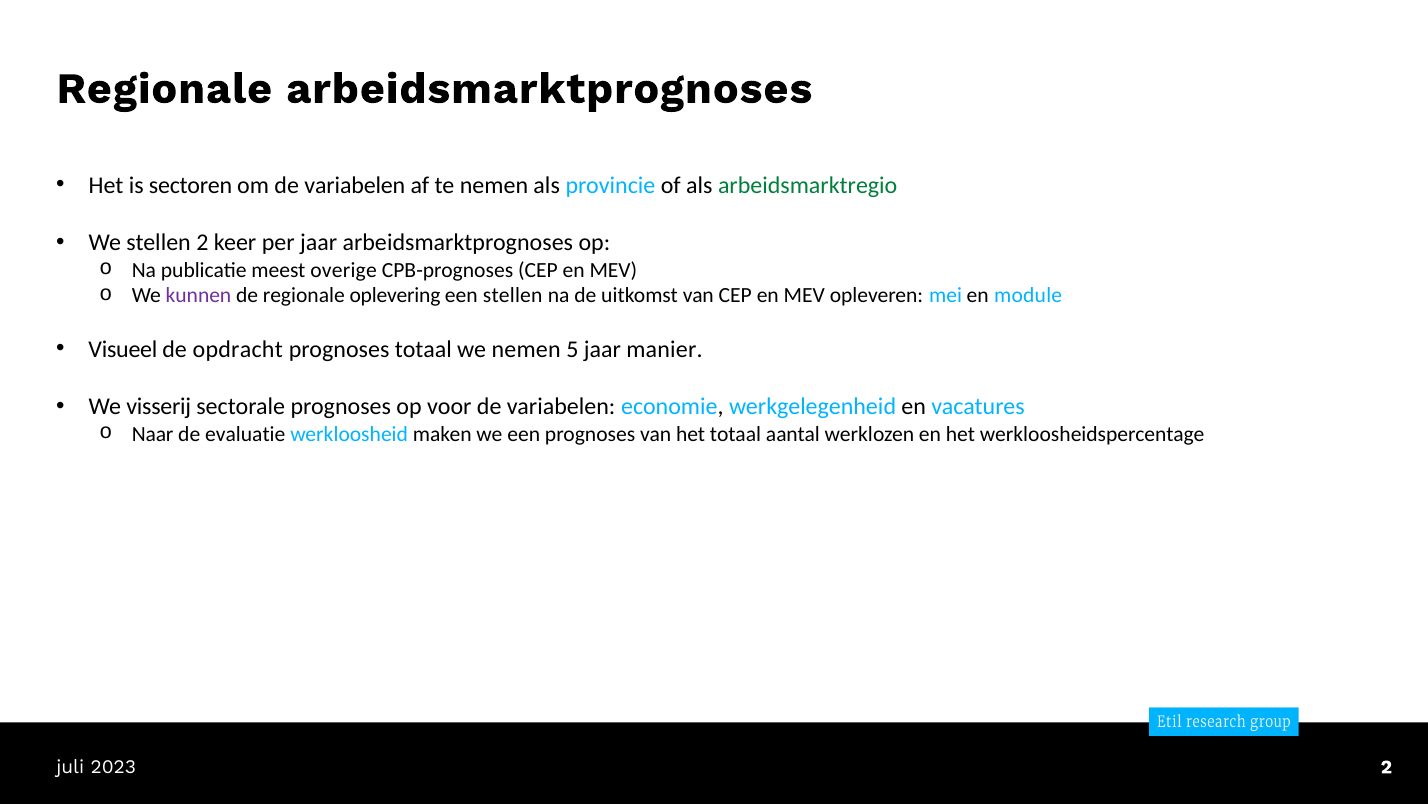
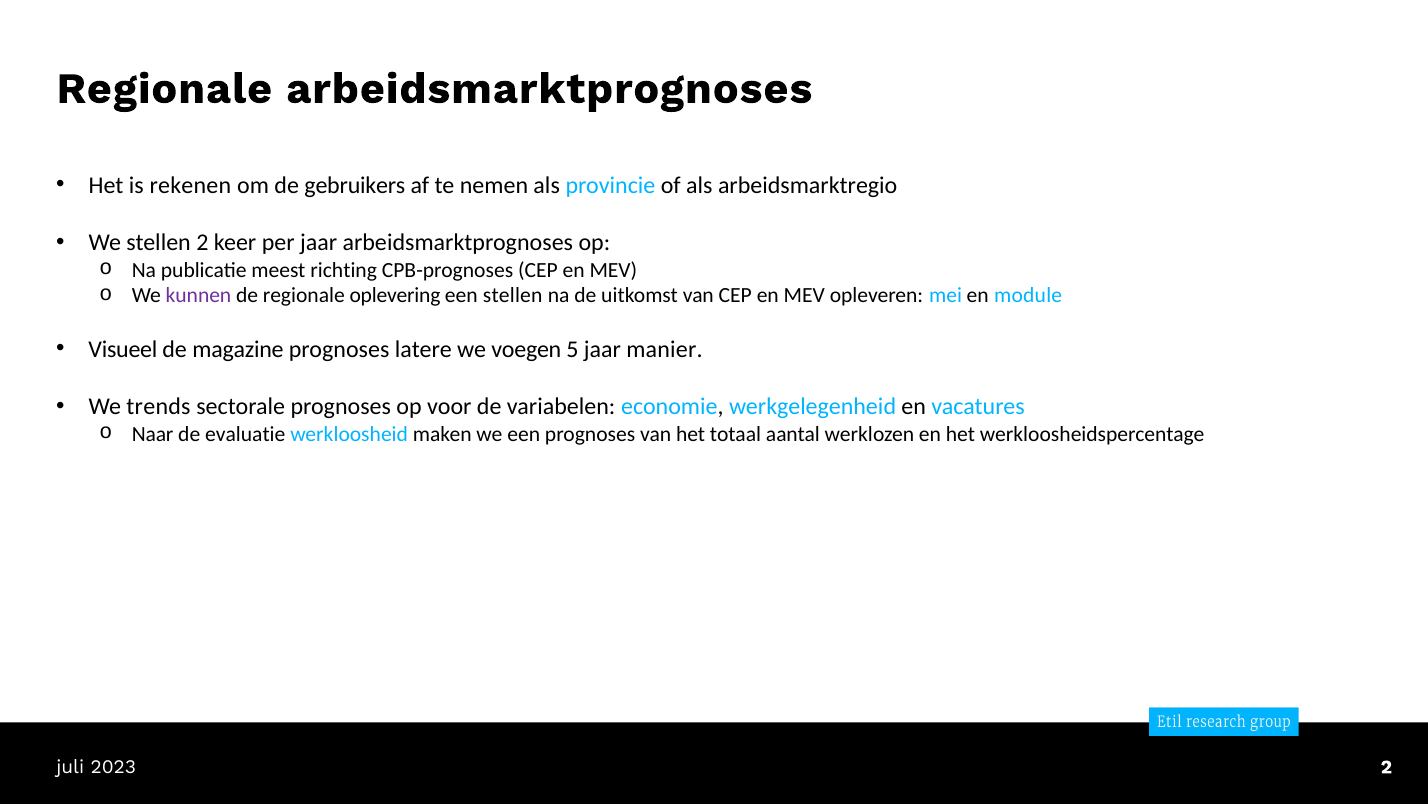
sectoren: sectoren -> rekenen
om de variabelen: variabelen -> gebruikers
arbeidsmarktregio colour: green -> black
overige: overige -> richting
opdracht: opdracht -> magazine
prognoses totaal: totaal -> latere
we nemen: nemen -> voegen
visserij: visserij -> trends
